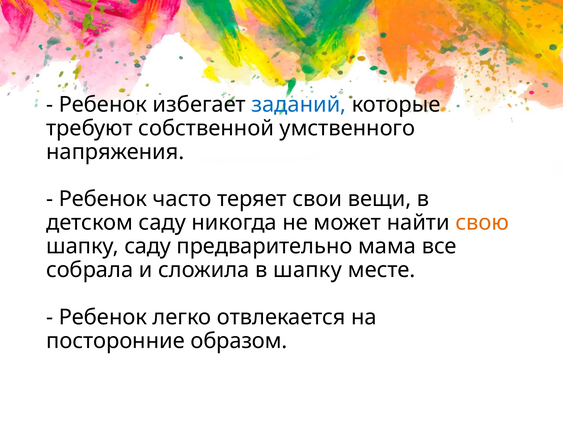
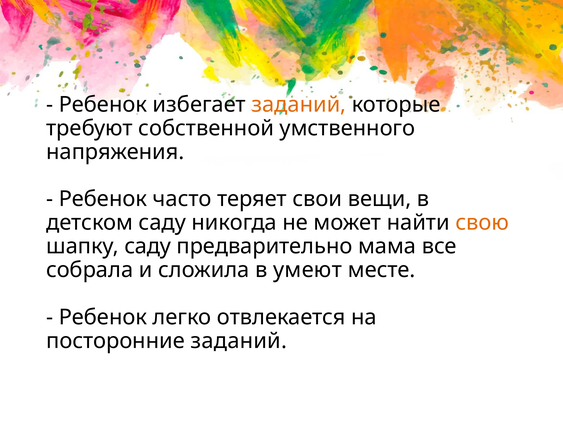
заданий at (299, 105) colour: blue -> orange
в шапку: шапку -> умеют
посторонние образом: образом -> заданий
